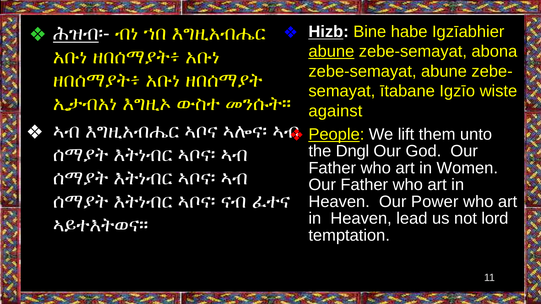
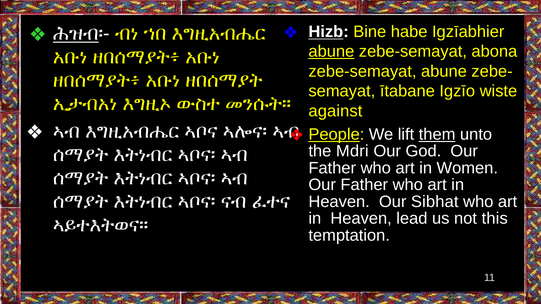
them underline: none -> present
Dngl: Dngl -> Mdri
Power: Power -> Sibhat
lord: lord -> this
